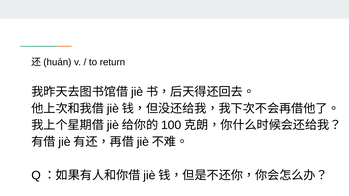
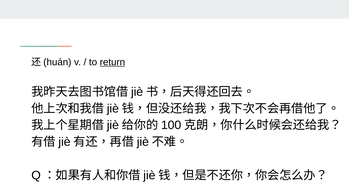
return underline: none -> present
